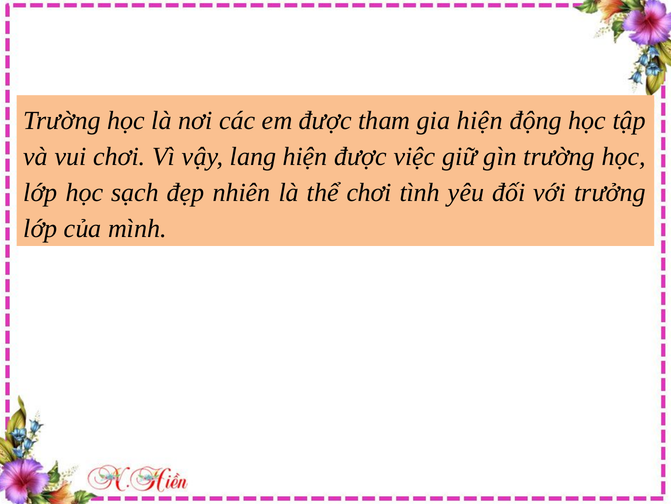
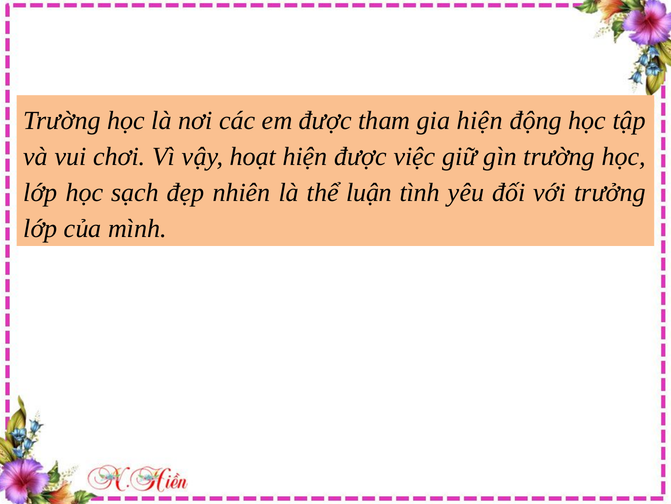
lang: lang -> hoạt
thể chơi: chơi -> luận
